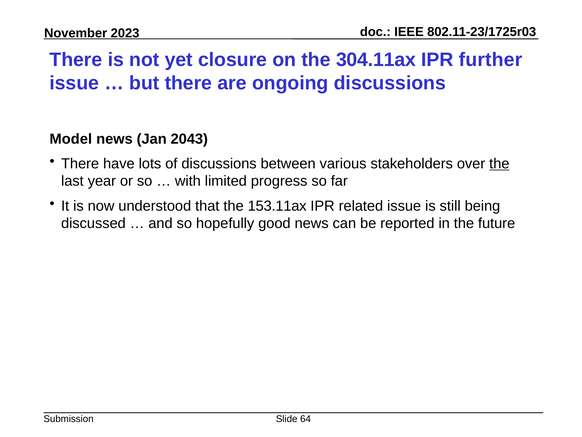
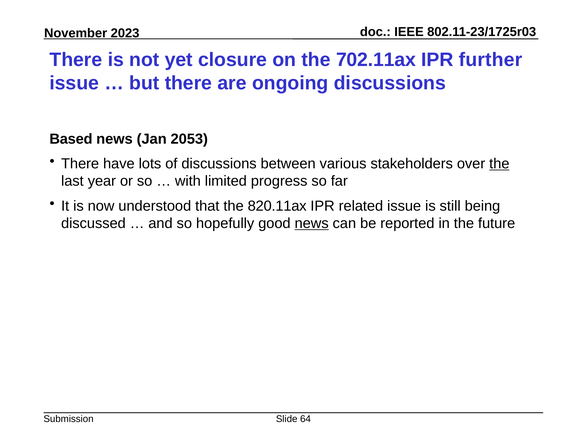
304.11ax: 304.11ax -> 702.11ax
Model: Model -> Based
2043: 2043 -> 2053
153.11ax: 153.11ax -> 820.11ax
news at (312, 223) underline: none -> present
